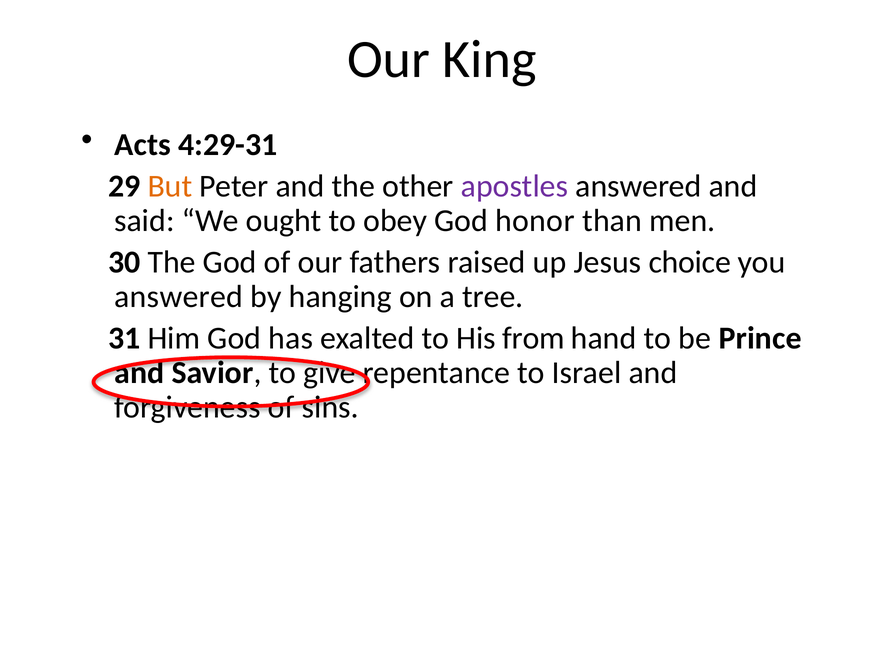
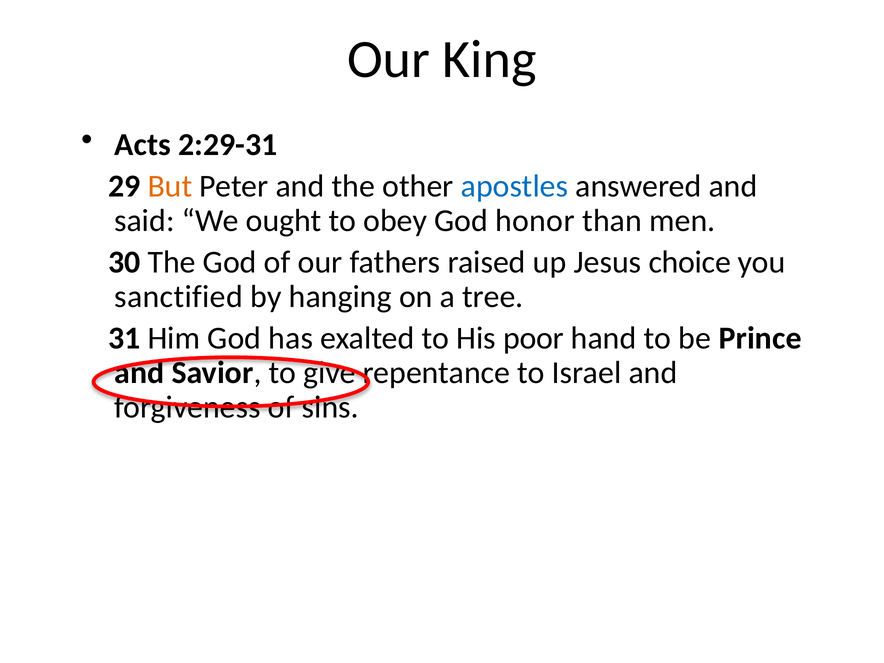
4:29-31: 4:29-31 -> 2:29-31
apostles colour: purple -> blue
answered at (179, 297): answered -> sanctified
from: from -> poor
